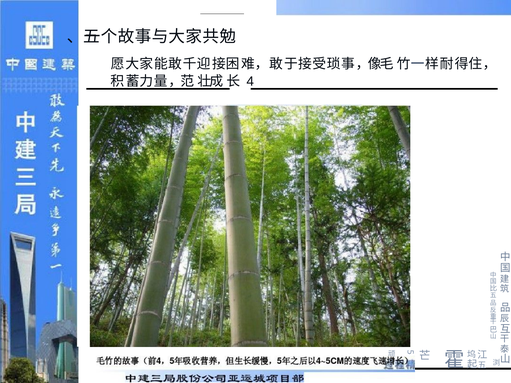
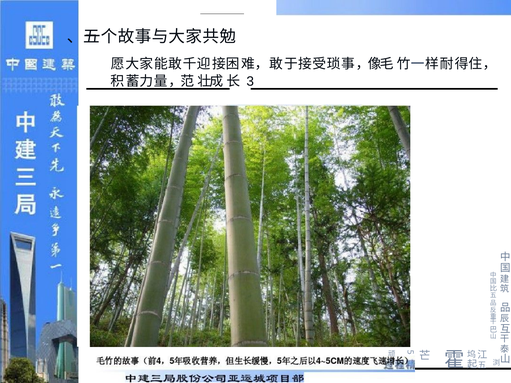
4: 4 -> 3
